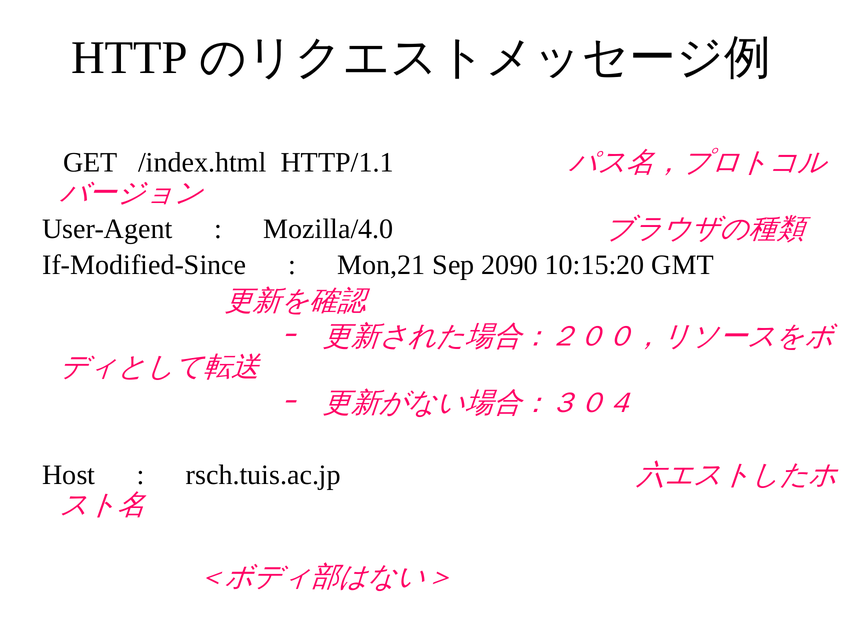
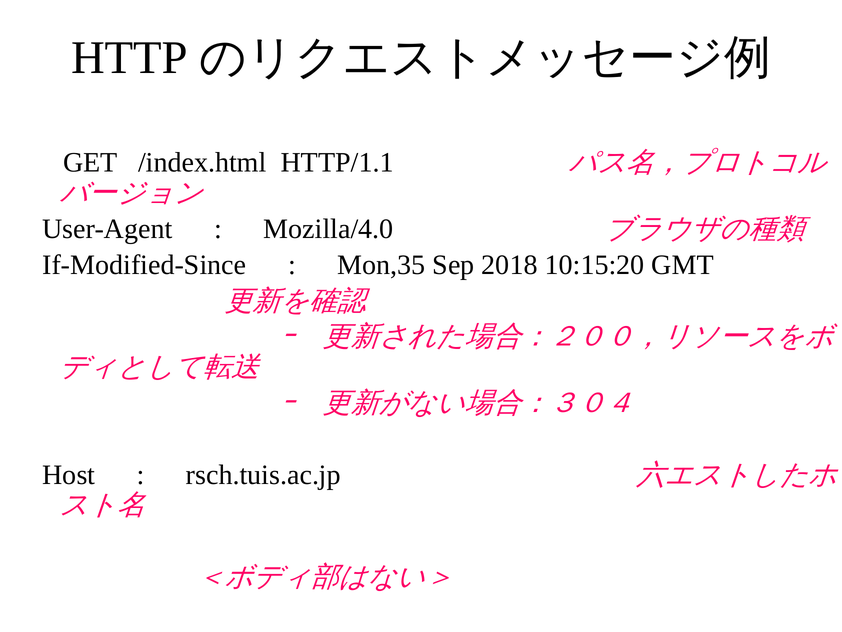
Mon,21: Mon,21 -> Mon,35
2090: 2090 -> 2018
